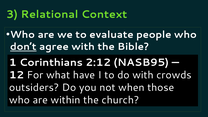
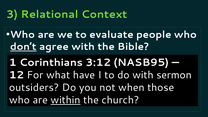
2:12: 2:12 -> 3:12
crowds: crowds -> sermon
within underline: none -> present
